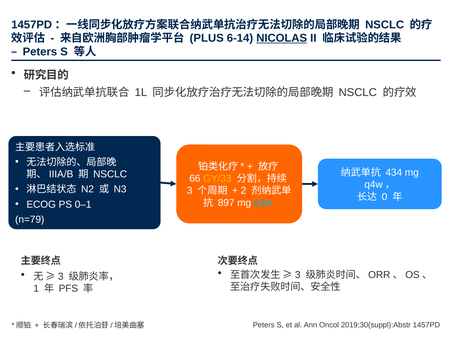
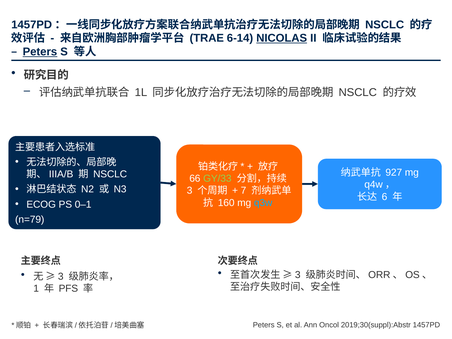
PLUS: PLUS -> TRAE
Peters at (40, 52) underline: none -> present
434: 434 -> 927
GY/33 colour: yellow -> light green
2: 2 -> 7
0: 0 -> 6
897: 897 -> 160
